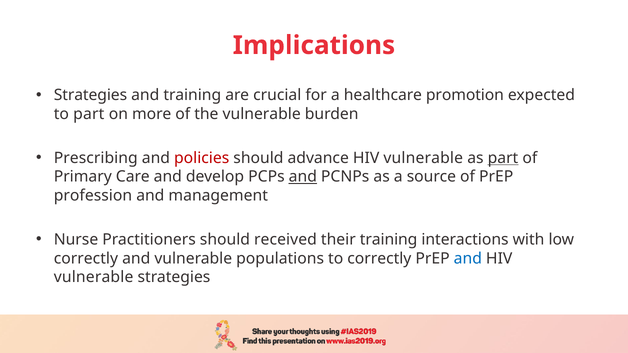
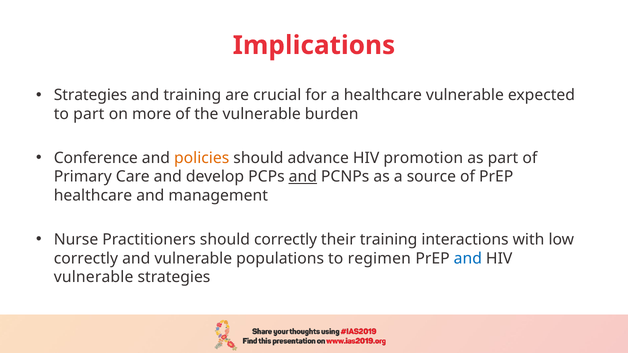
healthcare promotion: promotion -> vulnerable
Prescribing: Prescribing -> Conference
policies colour: red -> orange
advance HIV vulnerable: vulnerable -> promotion
part at (503, 158) underline: present -> none
profession at (93, 196): profession -> healthcare
should received: received -> correctly
to correctly: correctly -> regimen
